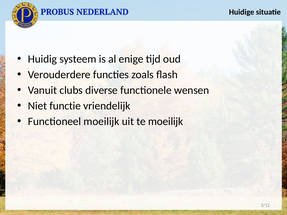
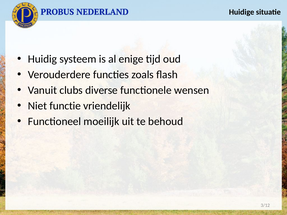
te moeilijk: moeilijk -> behoud
